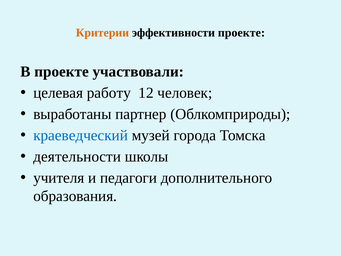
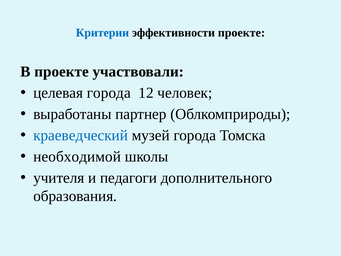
Критерии colour: orange -> blue
целевая работу: работу -> города
деятельности: деятельности -> необходимой
